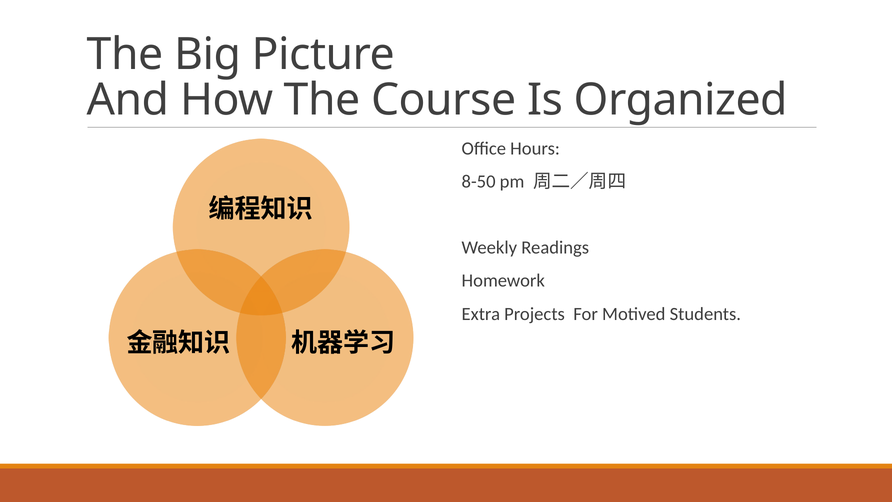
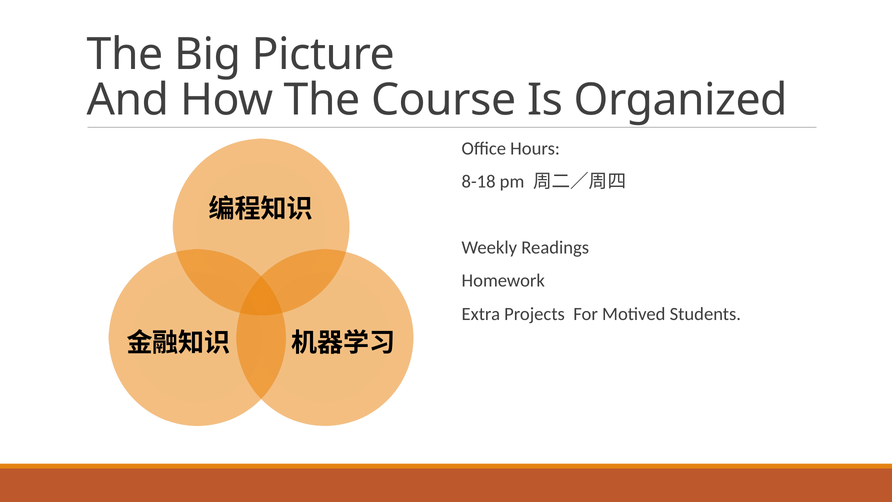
8-50: 8-50 -> 8-18
